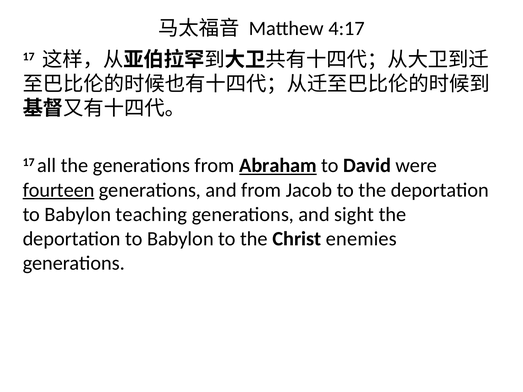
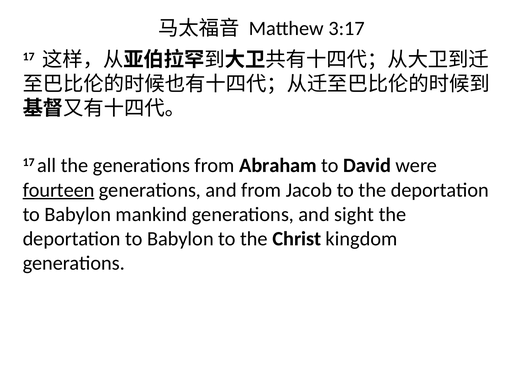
4:17: 4:17 -> 3:17
Abraham underline: present -> none
teaching: teaching -> mankind
enemies: enemies -> kingdom
